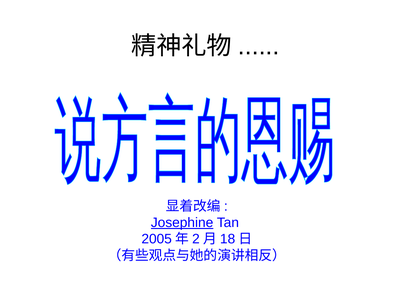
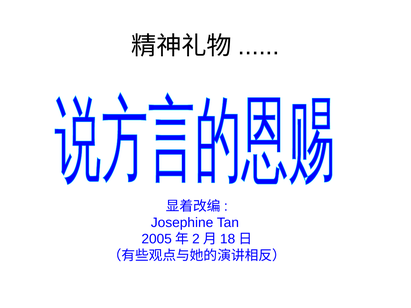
Josephine underline: present -> none
